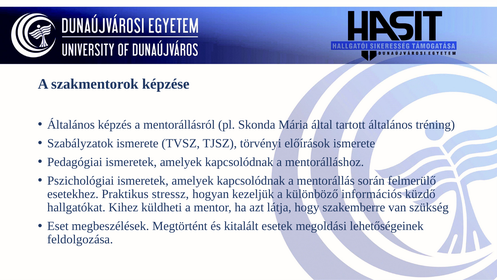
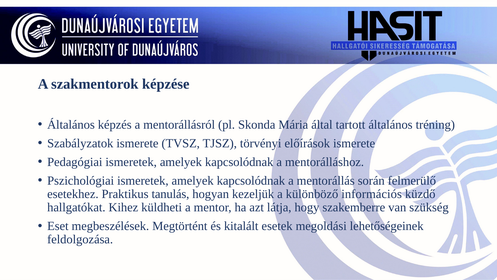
stressz: stressz -> tanulás
